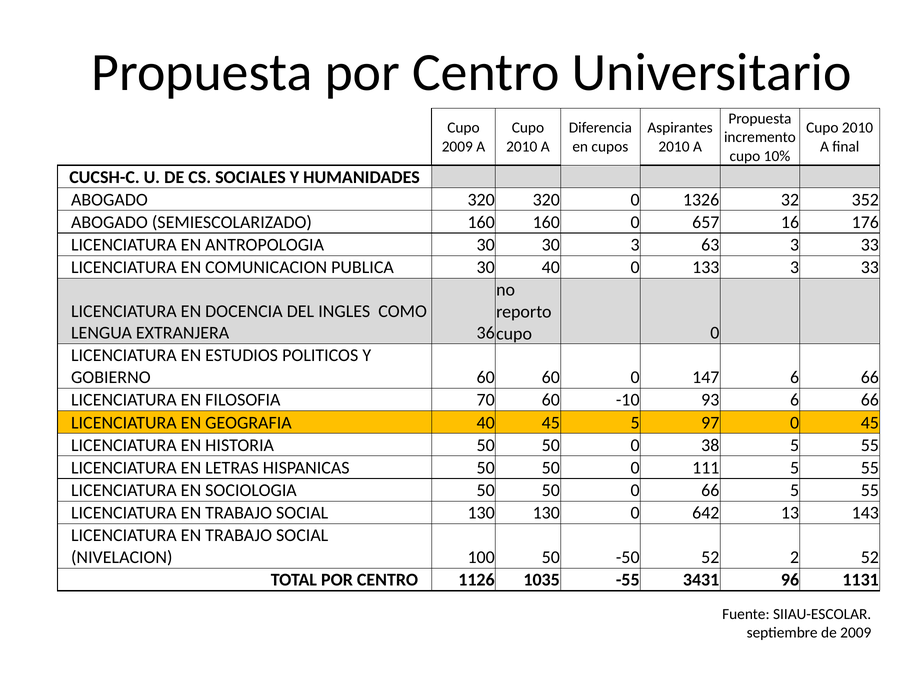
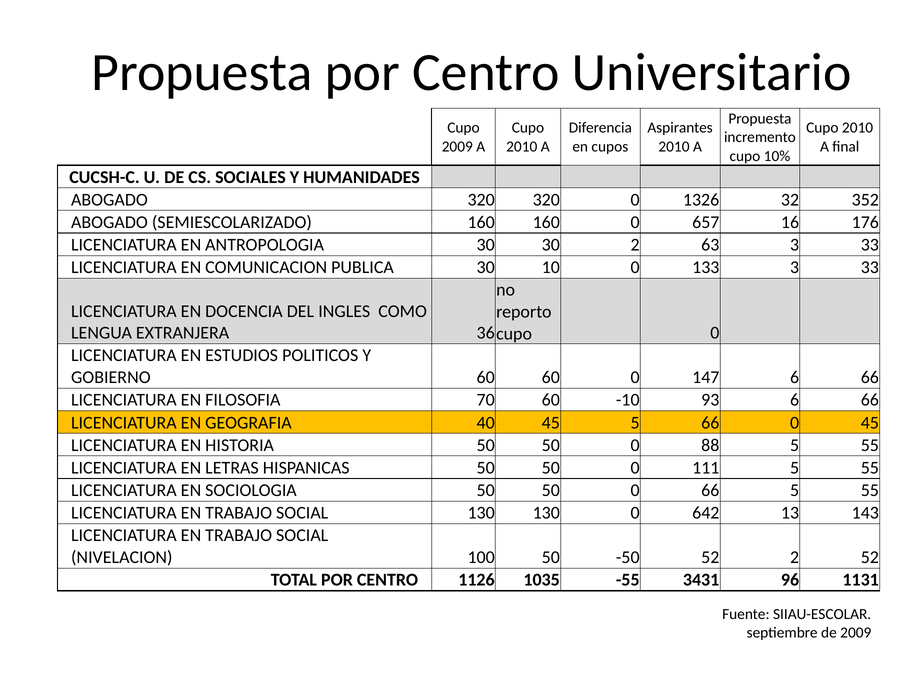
30 3: 3 -> 2
30 40: 40 -> 10
5 97: 97 -> 66
38: 38 -> 88
